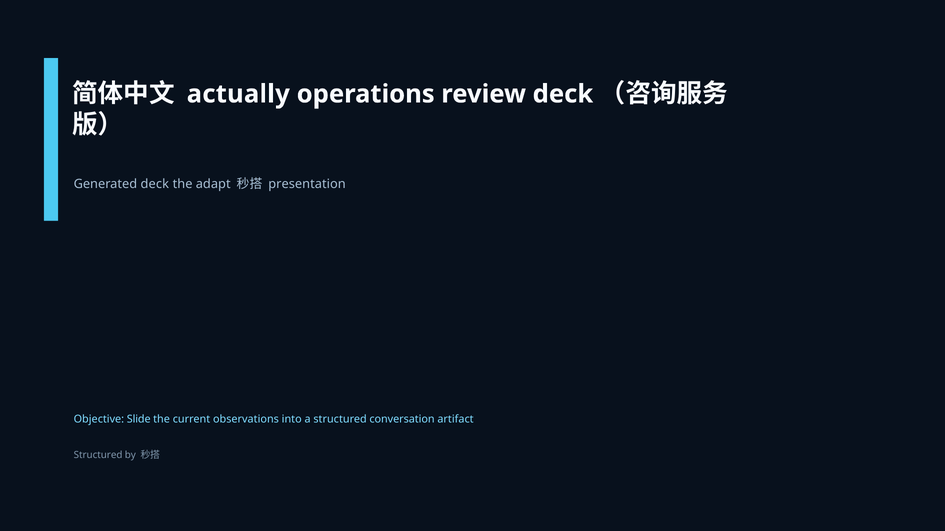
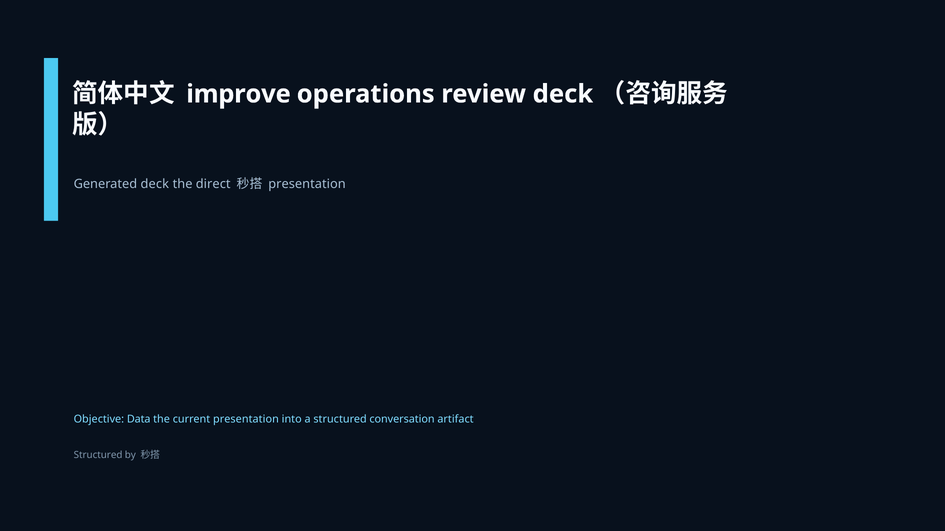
actually: actually -> improve
adapt: adapt -> direct
Slide: Slide -> Data
current observations: observations -> presentation
